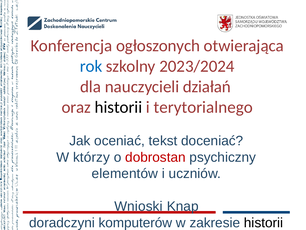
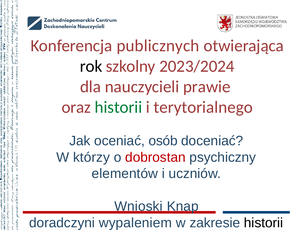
ogłoszonych: ogłoszonych -> publicznych
rok colour: blue -> black
działań: działań -> prawie
historii at (118, 107) colour: black -> green
tekst: tekst -> osób
komputerów: komputerów -> wypaleniem
